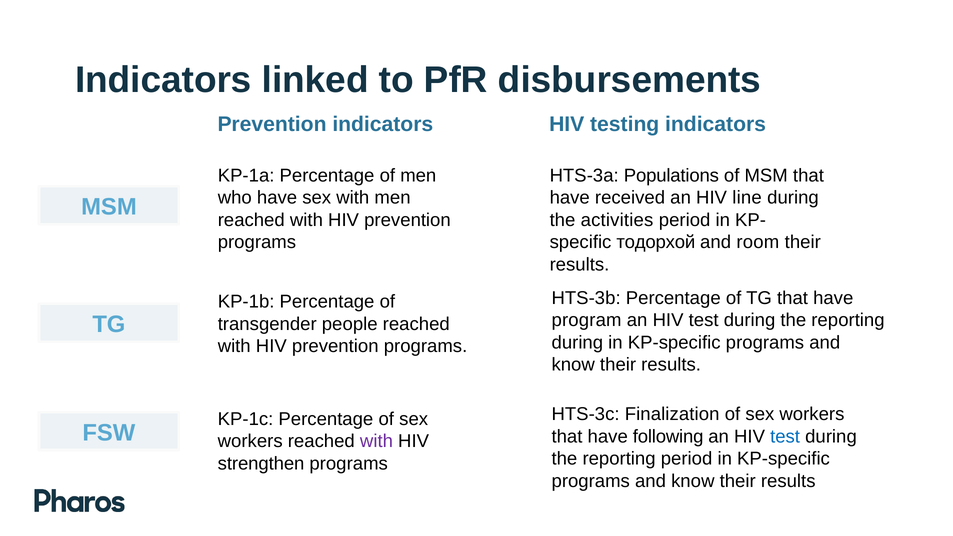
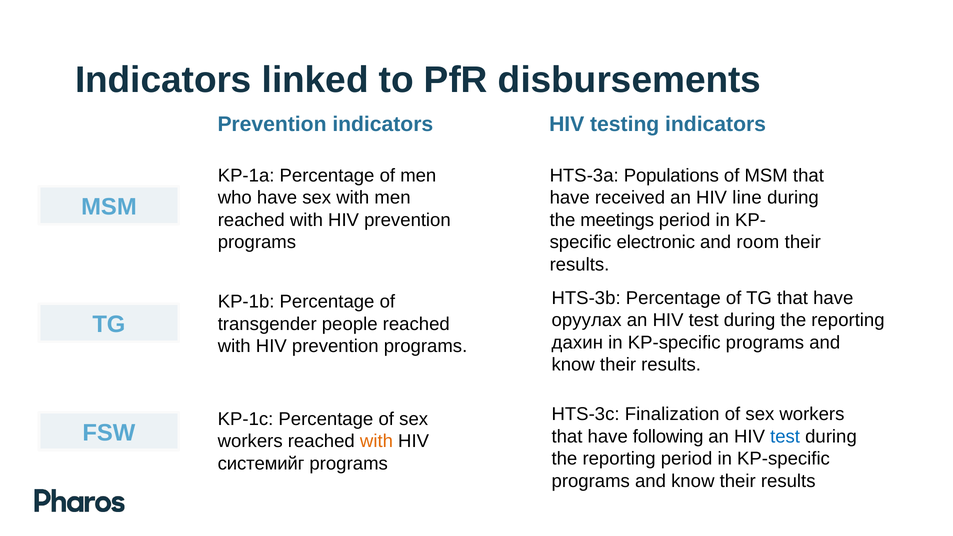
activities: activities -> meetings
тодорхой: тодорхой -> electronic
program: program -> оруулах
during at (577, 343): during -> дахин
with at (376, 441) colour: purple -> orange
strengthen: strengthen -> системийг
